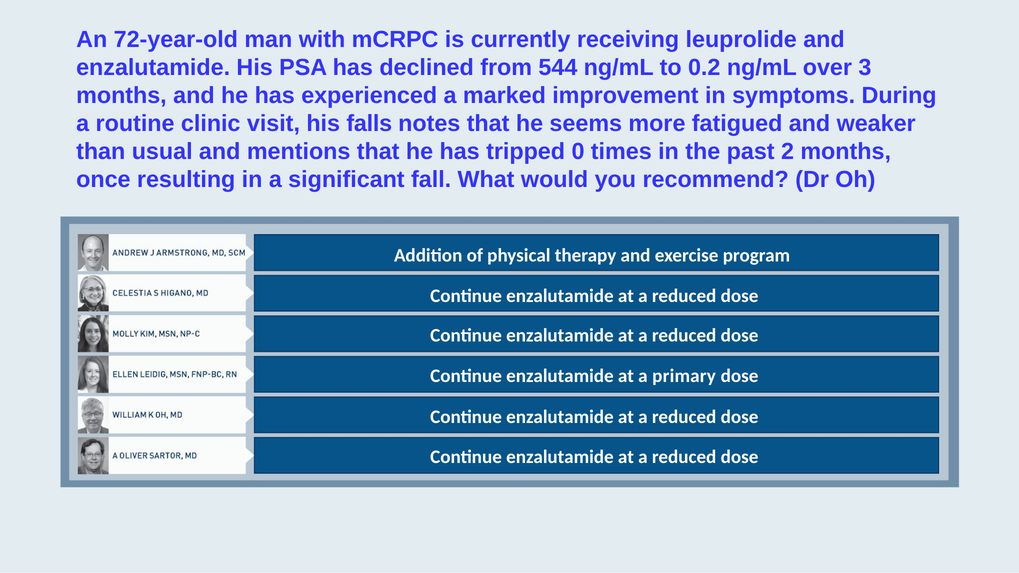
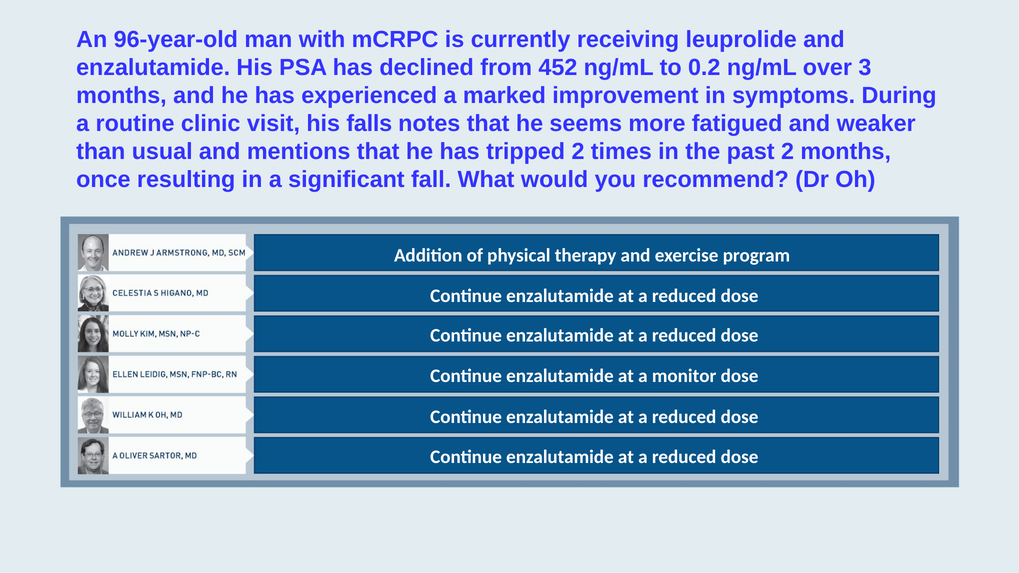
72-year-old: 72-year-old -> 96-year-old
544: 544 -> 452
tripped 0: 0 -> 2
primary: primary -> monitor
